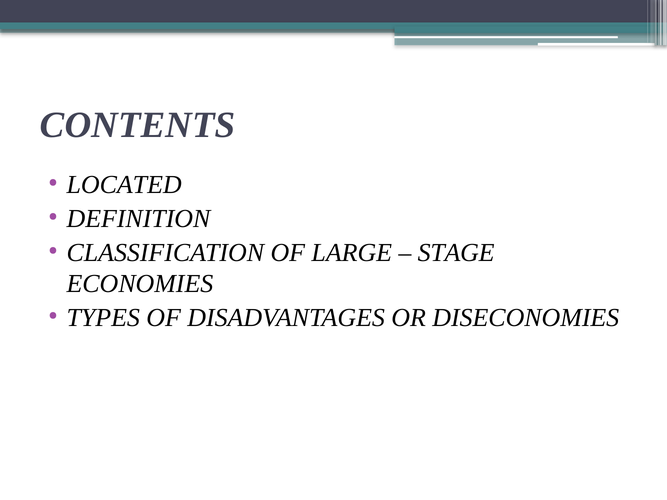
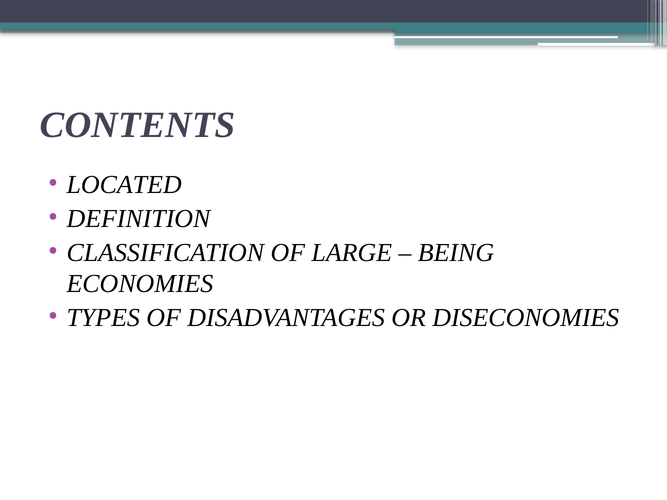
STAGE: STAGE -> BEING
